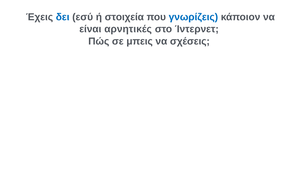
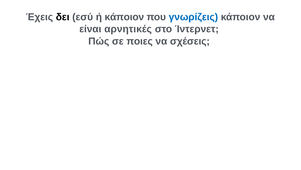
δει colour: blue -> black
ή στοιχεία: στοιχεία -> κάποιον
μπεις: μπεις -> ποιες
